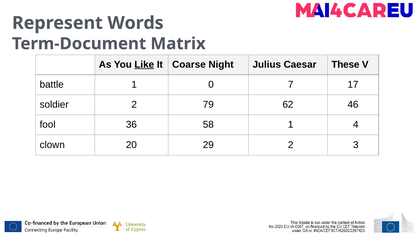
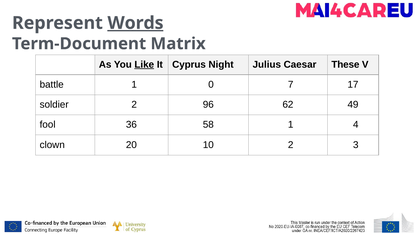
Words underline: none -> present
Coarse: Coarse -> Cyprus
79: 79 -> 96
46: 46 -> 49
29: 29 -> 10
